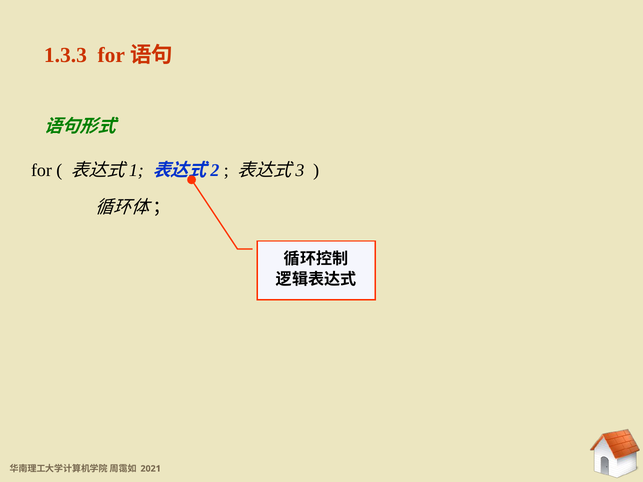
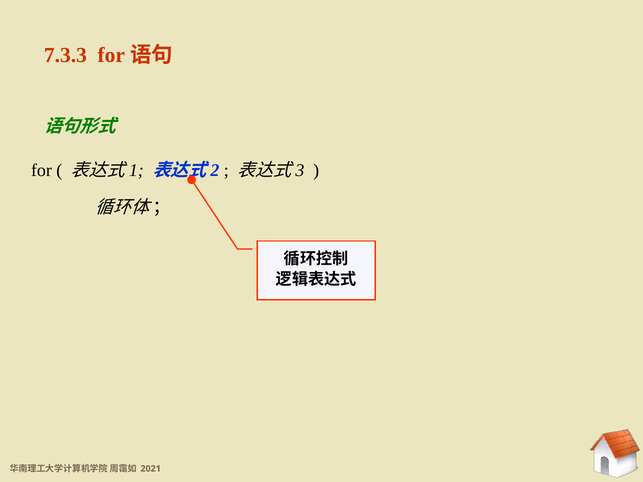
1.3.3: 1.3.3 -> 7.3.3
